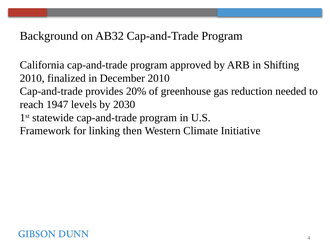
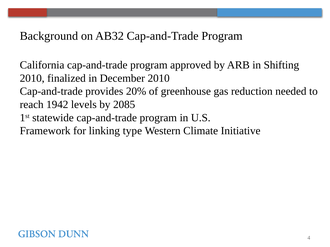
1947: 1947 -> 1942
2030: 2030 -> 2085
then: then -> type
